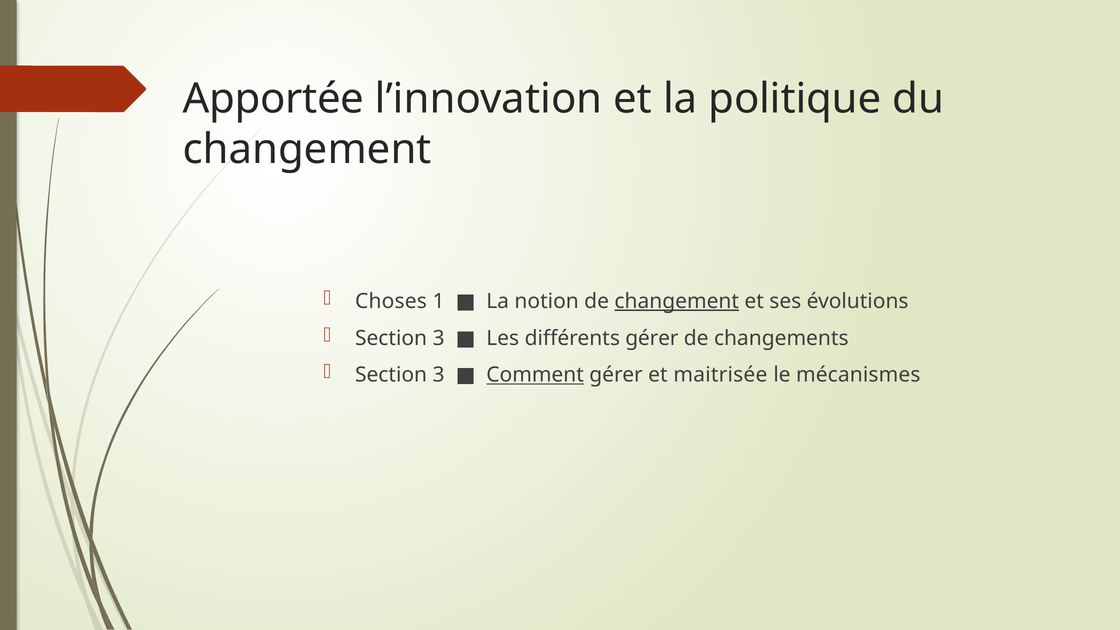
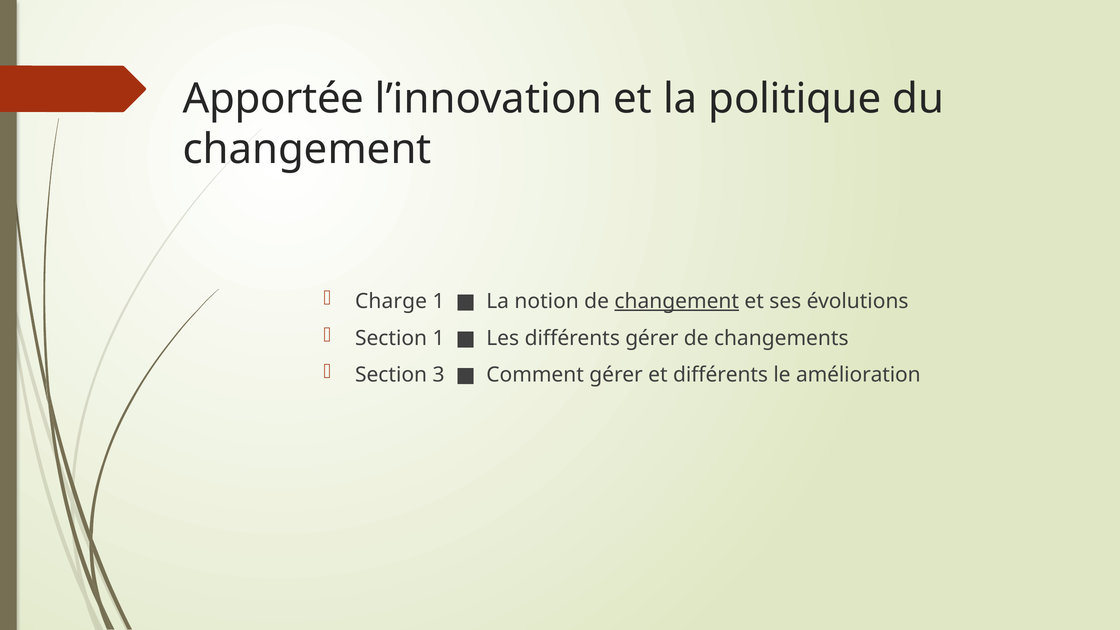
Choses: Choses -> Charge
3 at (439, 338): 3 -> 1
Comment underline: present -> none
et maitrisée: maitrisée -> différents
mécanismes: mécanismes -> amélioration
